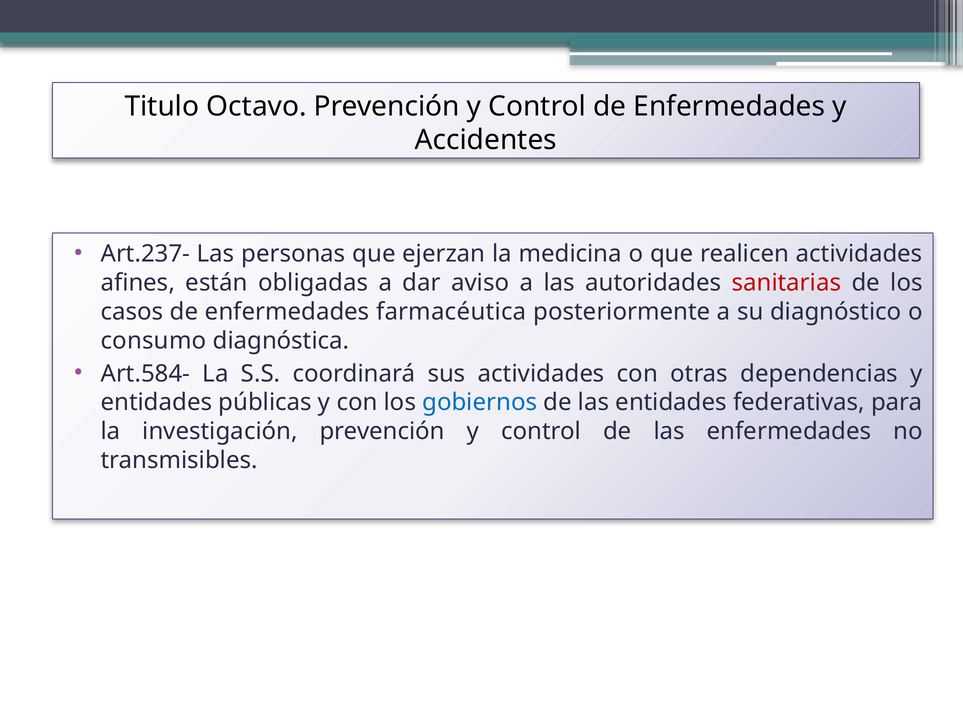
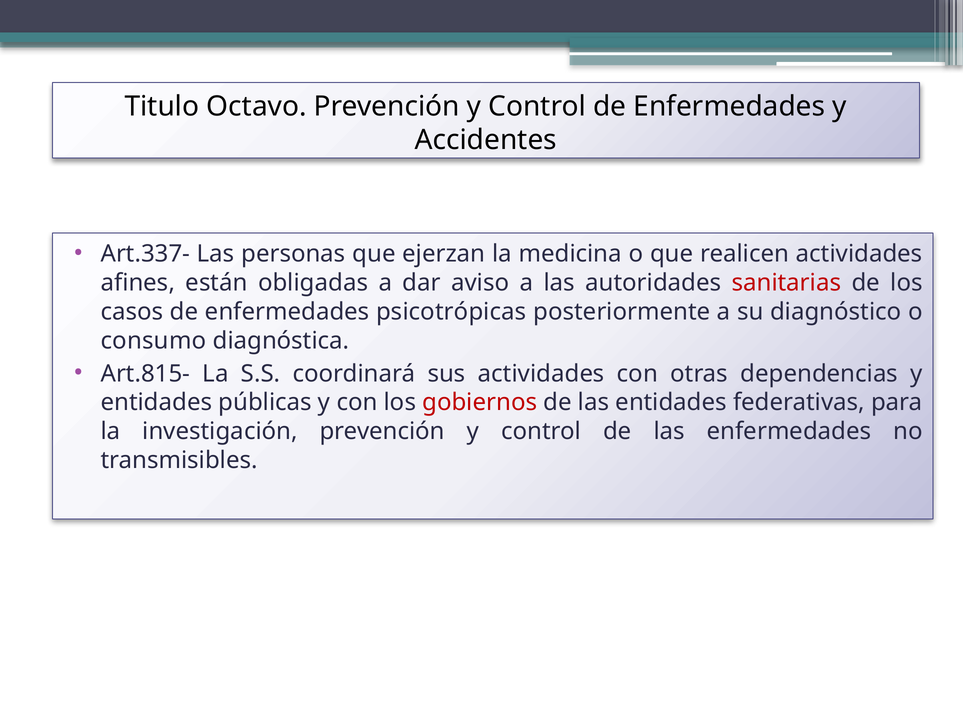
Art.237-: Art.237- -> Art.337-
farmacéutica: farmacéutica -> psicotrópicas
Art.584-: Art.584- -> Art.815-
gobiernos colour: blue -> red
